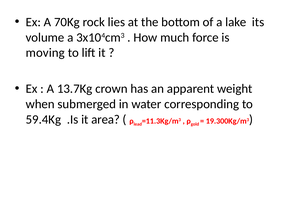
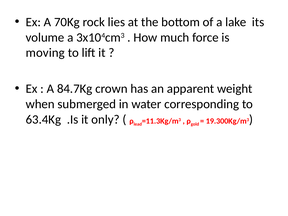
13.7Kg: 13.7Kg -> 84.7Kg
59.4Kg: 59.4Kg -> 63.4Kg
area: area -> only
